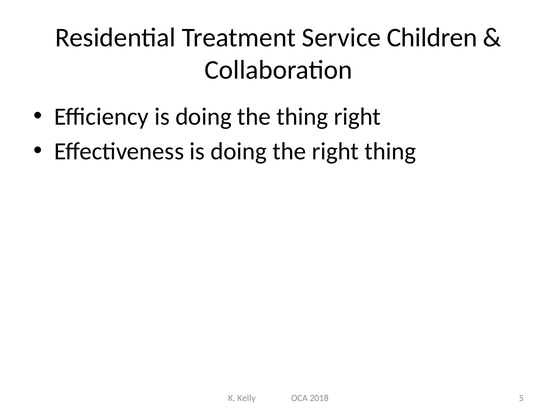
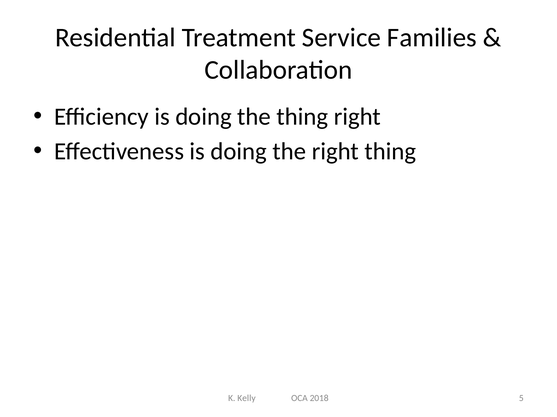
Children: Children -> Families
